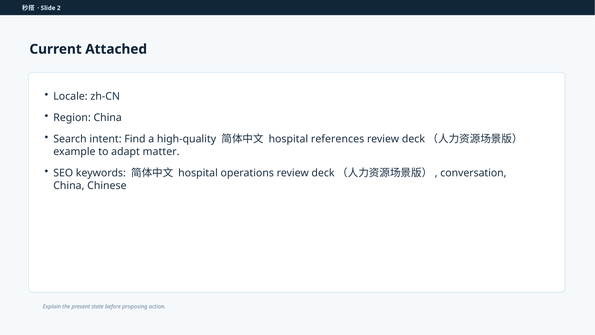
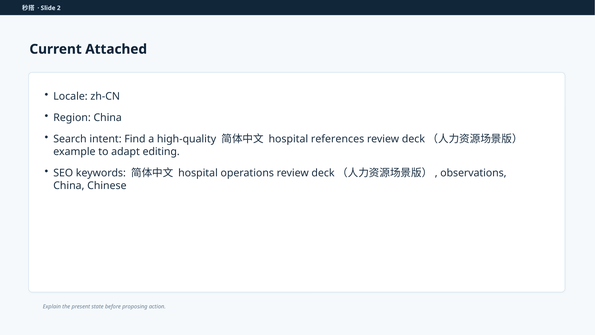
matter: matter -> editing
conversation: conversation -> observations
